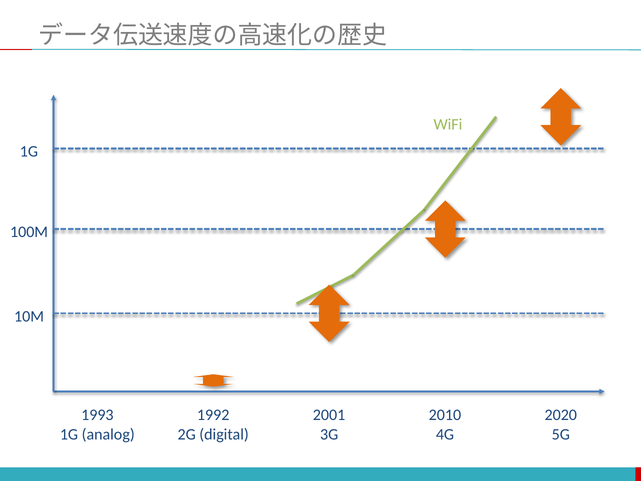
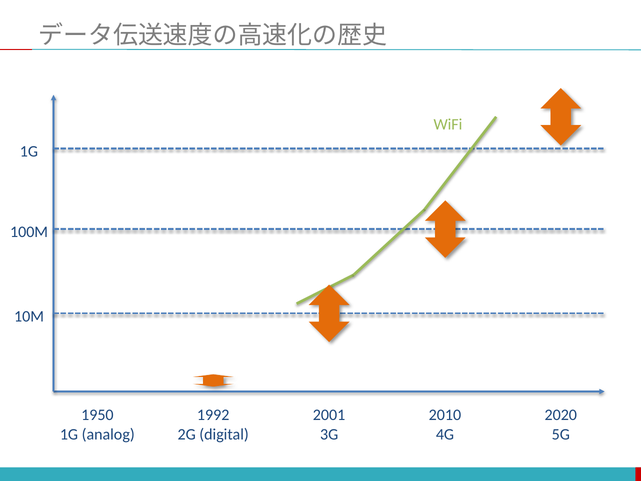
1993: 1993 -> 1950
